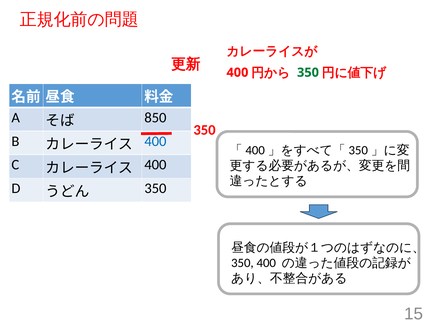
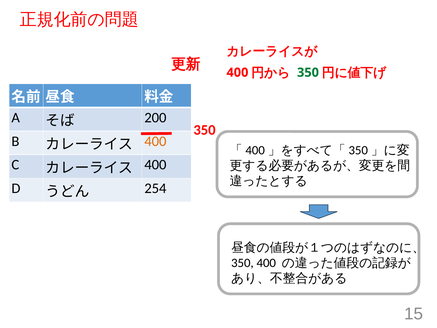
850: 850 -> 200
400 at (155, 141) colour: blue -> orange
350 at (155, 188): 350 -> 254
